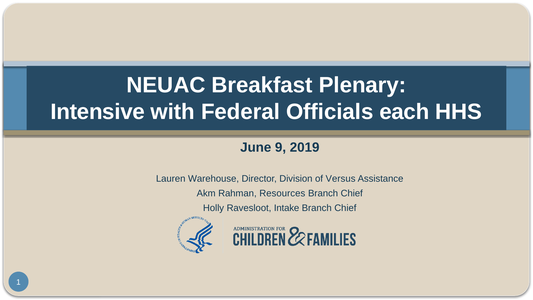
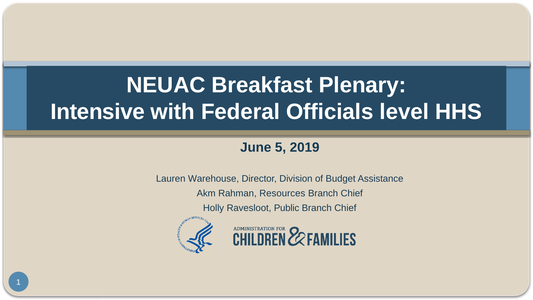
each: each -> level
9: 9 -> 5
Versus: Versus -> Budget
Intake: Intake -> Public
